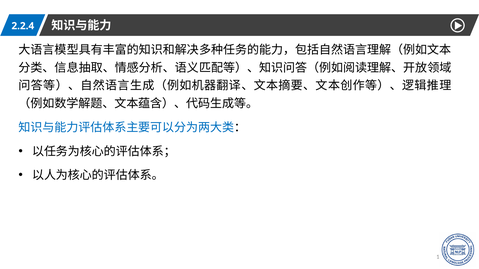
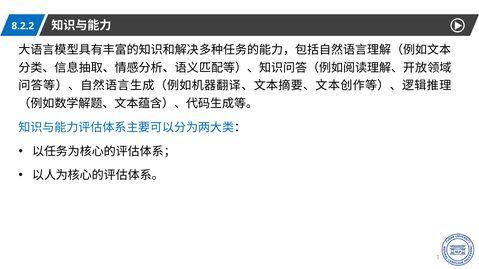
2.2.4: 2.2.4 -> 8.2.2
